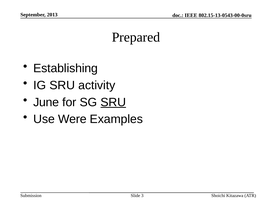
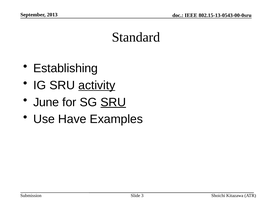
Prepared: Prepared -> Standard
activity underline: none -> present
Were: Were -> Have
